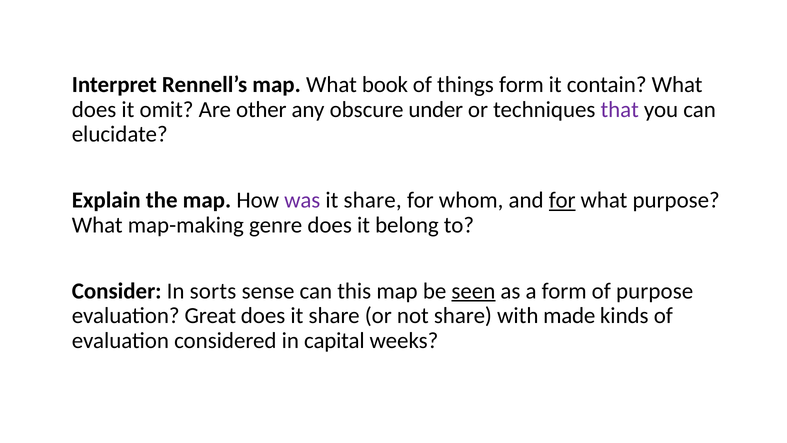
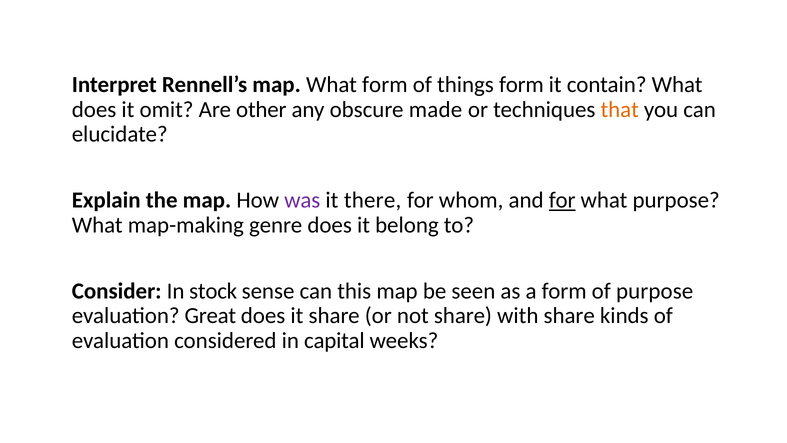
What book: book -> form
under: under -> made
that colour: purple -> orange
share at (373, 200): share -> there
sorts: sorts -> stock
seen underline: present -> none
with made: made -> share
